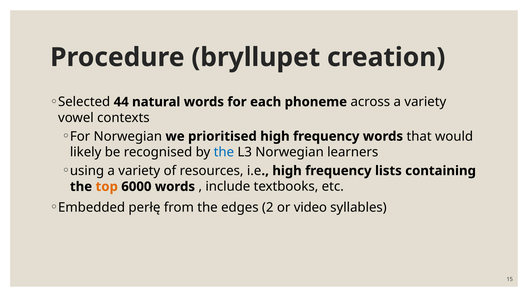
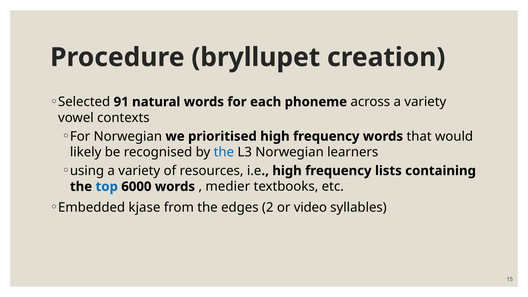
44: 44 -> 91
top colour: orange -> blue
include: include -> medier
perłę: perłę -> kjase
